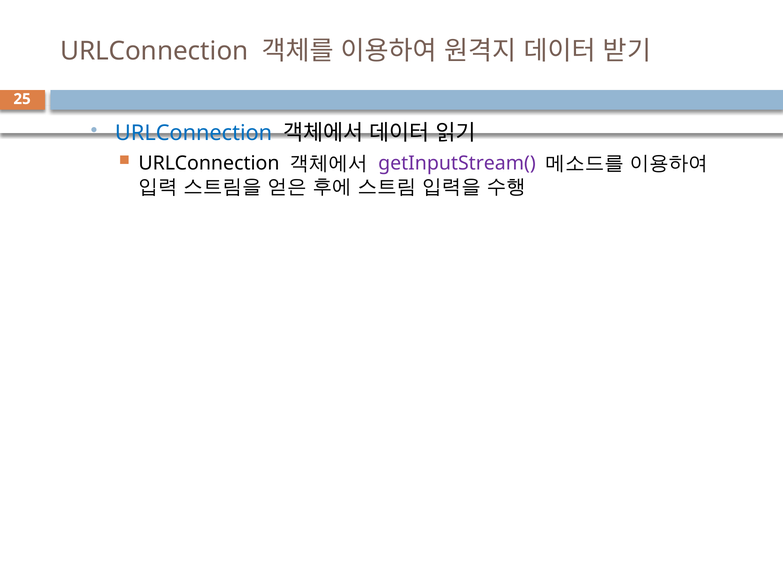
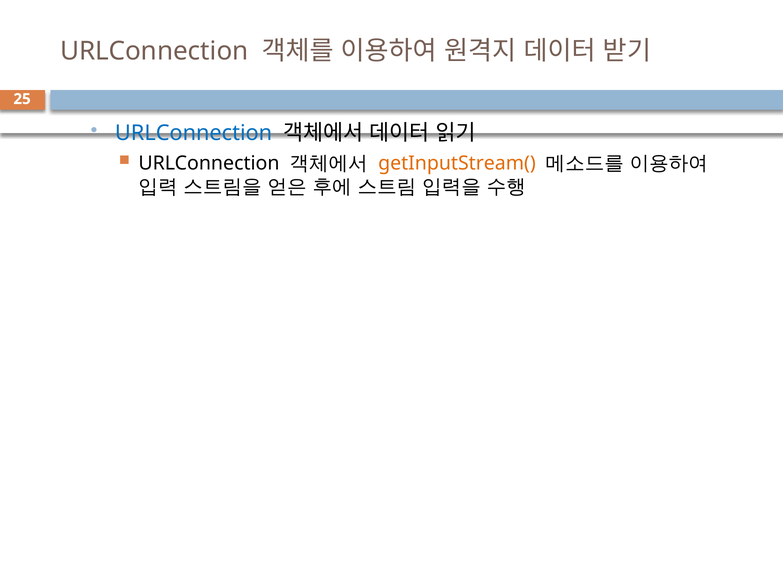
getInputStream( colour: purple -> orange
